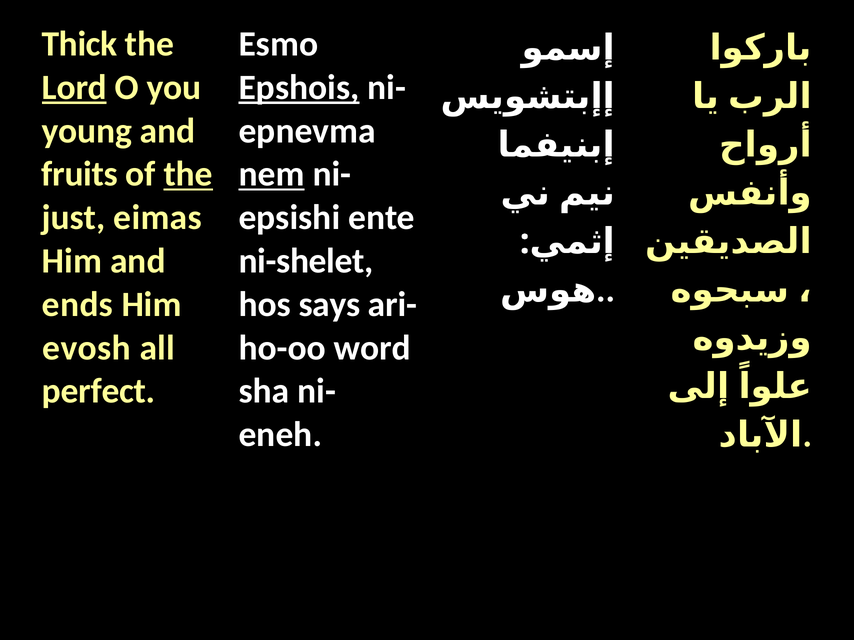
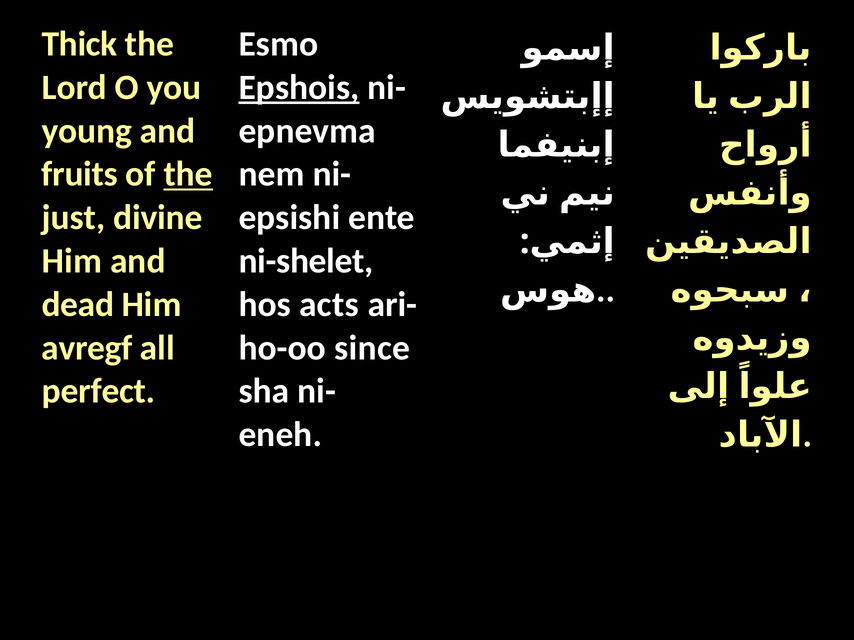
Lord underline: present -> none
nem underline: present -> none
eimas: eimas -> divine
ends: ends -> dead
says: says -> acts
evosh: evosh -> avregf
word: word -> since
